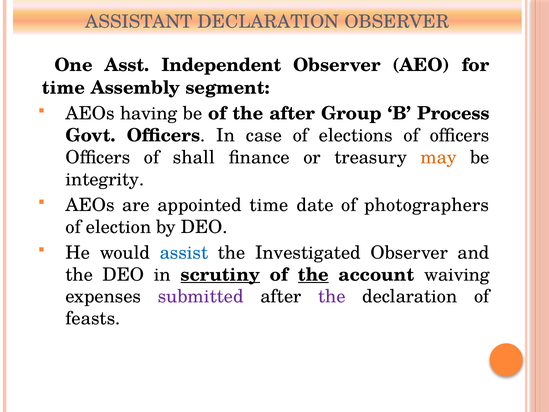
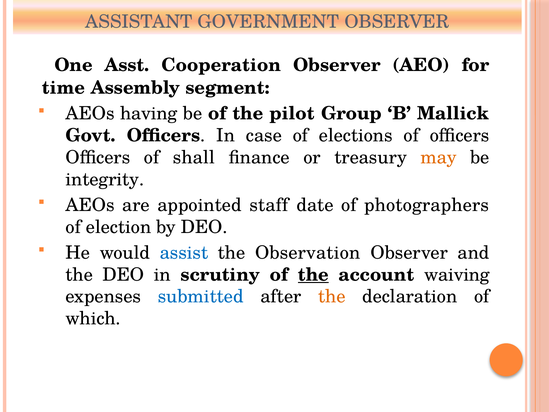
ASSISTANT DECLARATION: DECLARATION -> GOVERNMENT
Independent: Independent -> Cooperation
the after: after -> pilot
Process: Process -> Mallick
appointed time: time -> staff
Investigated: Investigated -> Observation
scrutiny underline: present -> none
submitted colour: purple -> blue
the at (332, 296) colour: purple -> orange
feasts: feasts -> which
